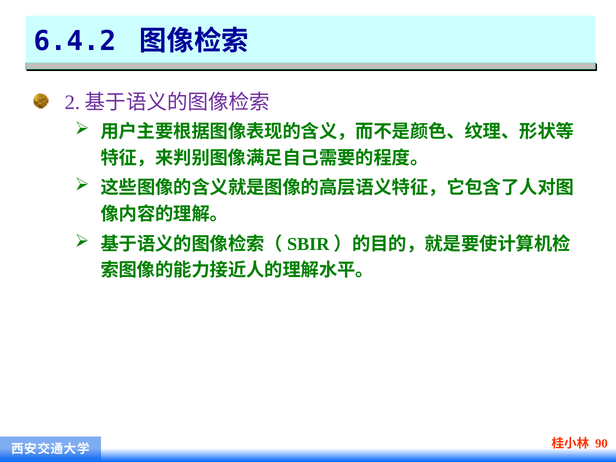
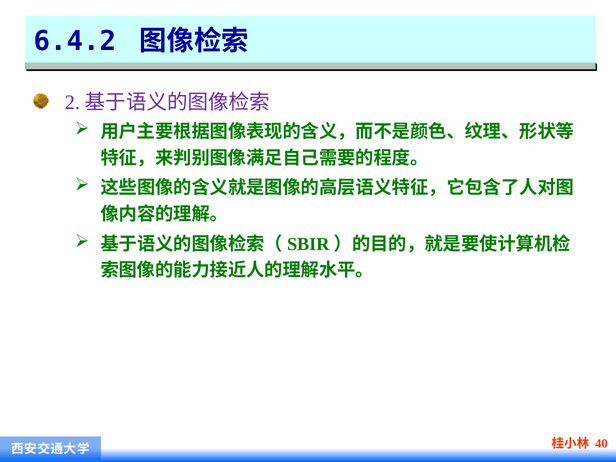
90: 90 -> 40
